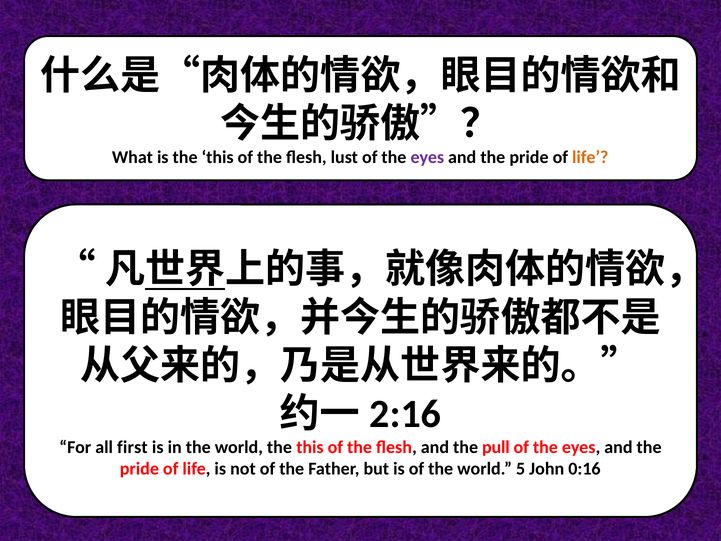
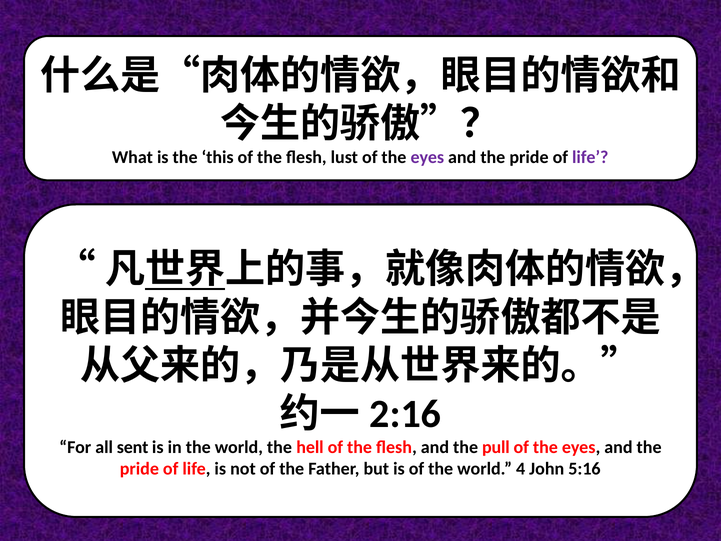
life at (590, 157) colour: orange -> purple
first: first -> sent
world the this: this -> hell
5: 5 -> 4
0:16: 0:16 -> 5:16
